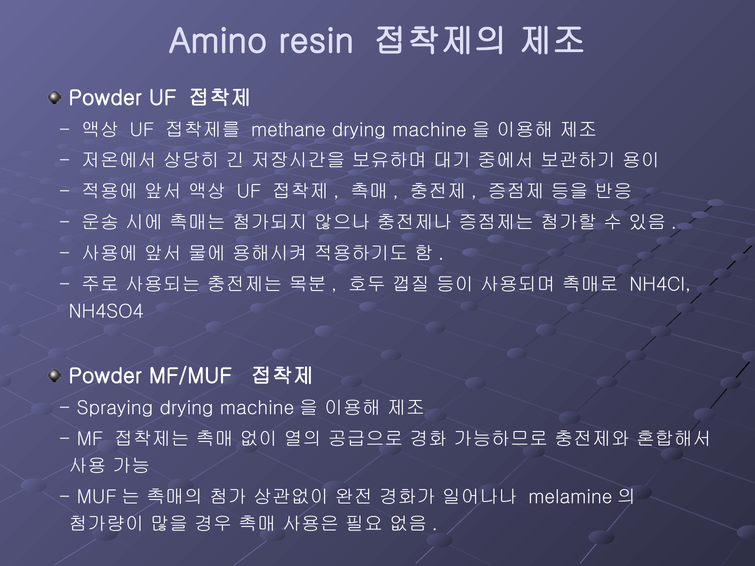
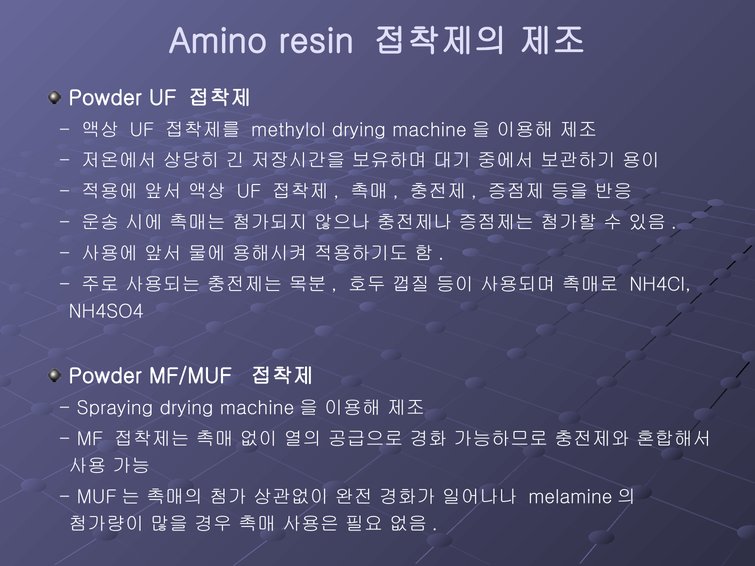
methane: methane -> methylol
